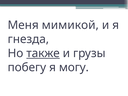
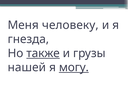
мимикой: мимикой -> человеку
побегу: побегу -> нашей
могу underline: none -> present
